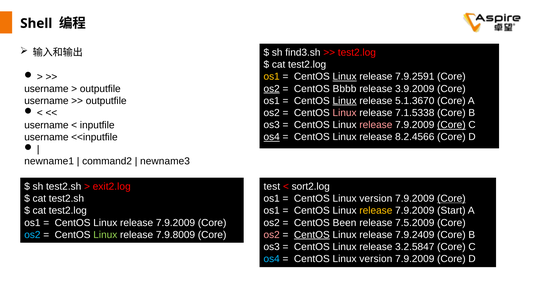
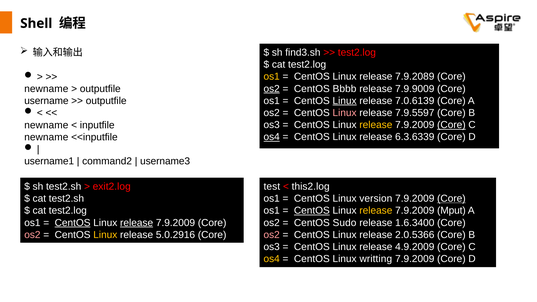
Linux at (345, 77) underline: present -> none
7.9.2591: 7.9.2591 -> 7.9.2089
3.9.2009: 3.9.2009 -> 7.9.9009
username at (46, 89): username -> newname
5.1.3670: 5.1.3670 -> 7.0.6139
7.1.5338: 7.1.5338 -> 7.9.5597
release at (376, 125) colour: pink -> yellow
username at (46, 125): username -> newname
8.2.4566: 8.2.4566 -> 6.3.6339
username at (46, 137): username -> newname
newname1: newname1 -> username1
newname3: newname3 -> username3
sort2.log: sort2.log -> this2.log
CentOS at (312, 211) underline: none -> present
Start: Start -> Mput
CentOS at (73, 223) underline: none -> present
release at (137, 223) underline: none -> present
Been: Been -> Sudo
7.5.2009: 7.5.2009 -> 1.6.3400
os2 at (32, 235) colour: light blue -> pink
Linux at (105, 235) colour: light green -> yellow
7.9.8009: 7.9.8009 -> 5.0.2916
CentOS at (312, 235) underline: present -> none
7.9.2409: 7.9.2409 -> 2.0.5366
3.2.5847: 3.2.5847 -> 4.9.2009
os4 at (272, 259) colour: light blue -> yellow
version at (376, 259): version -> writting
